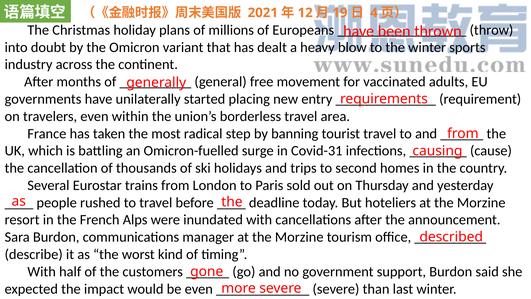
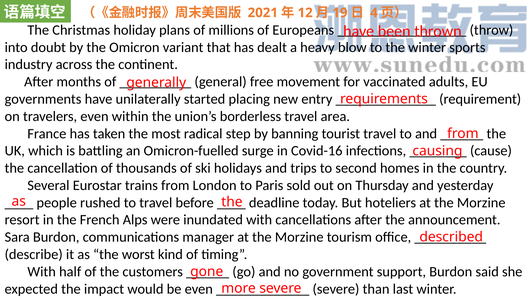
Covid-31: Covid-31 -> Covid-16
